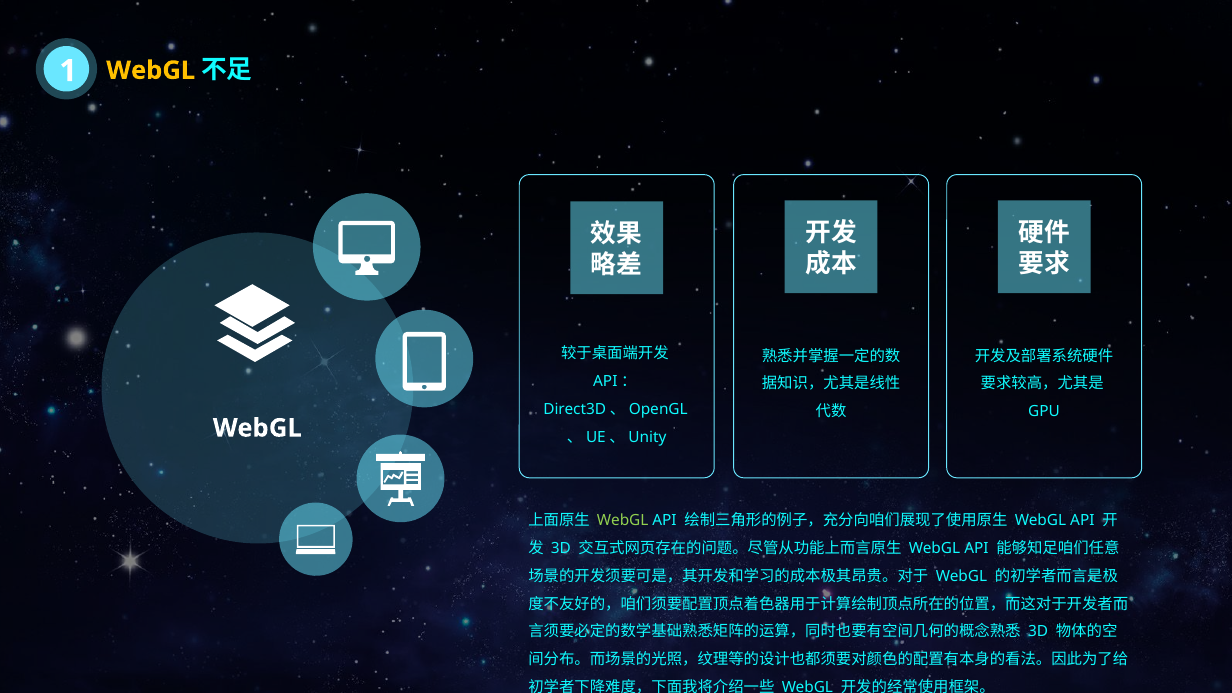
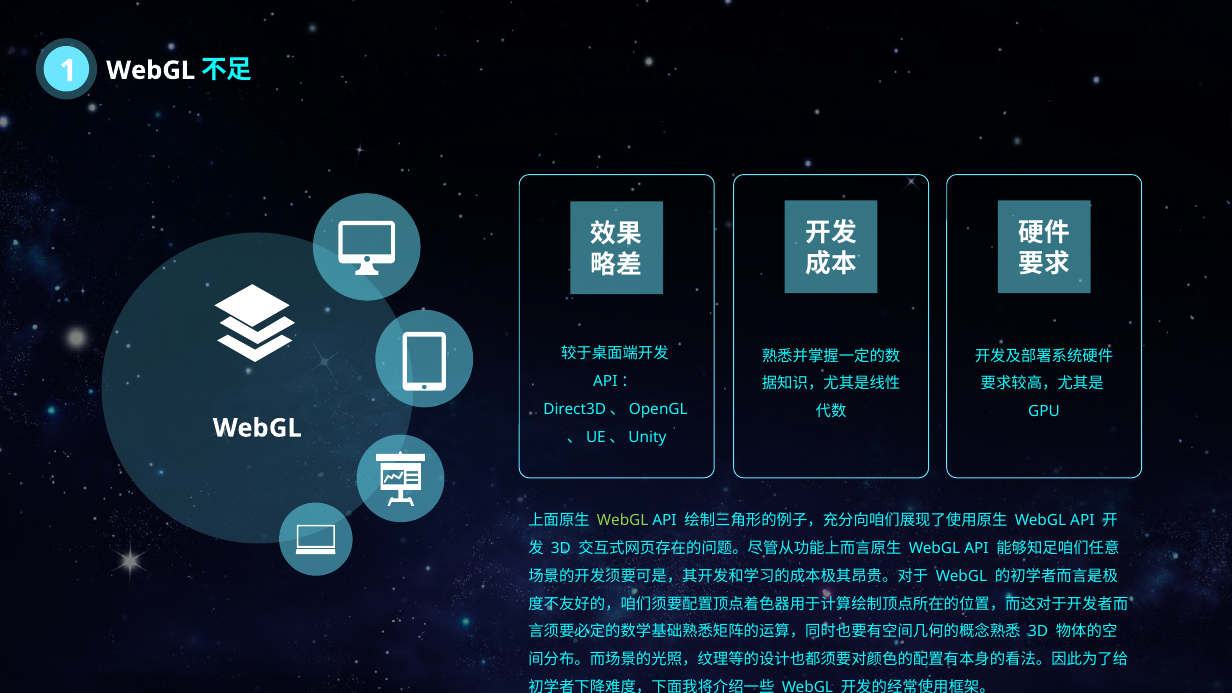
WebGL at (151, 70) colour: yellow -> white
